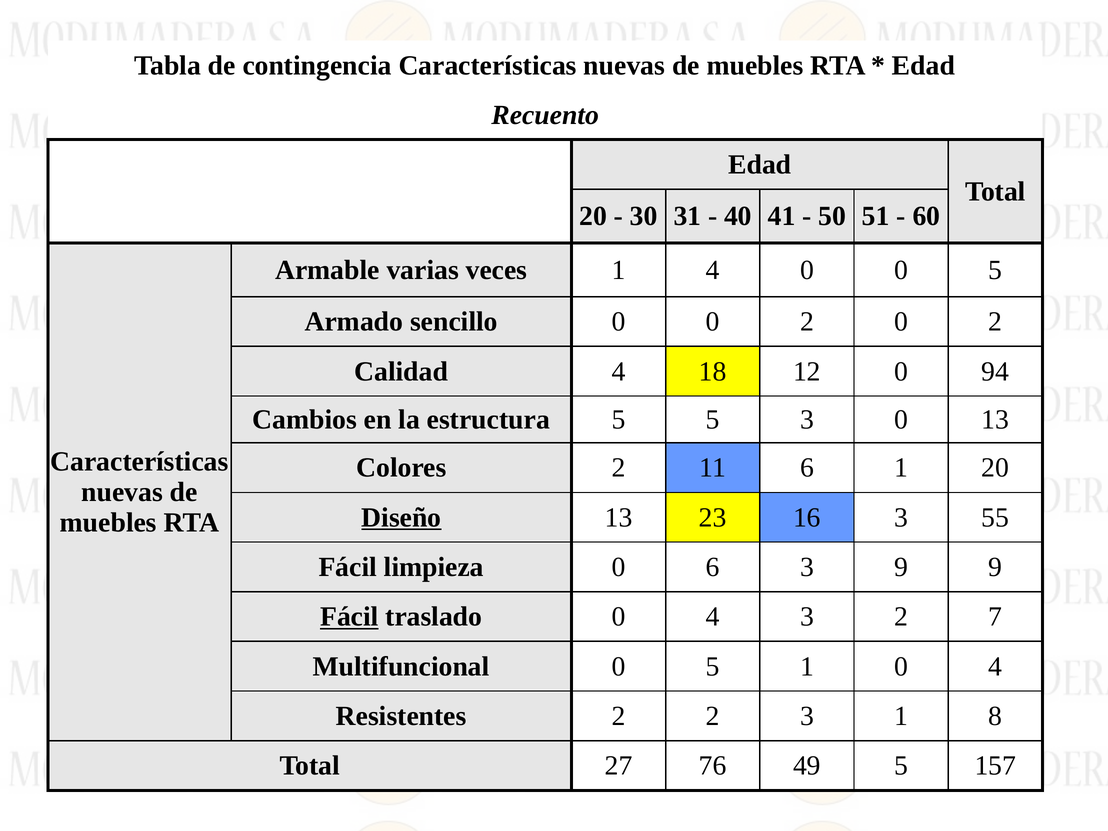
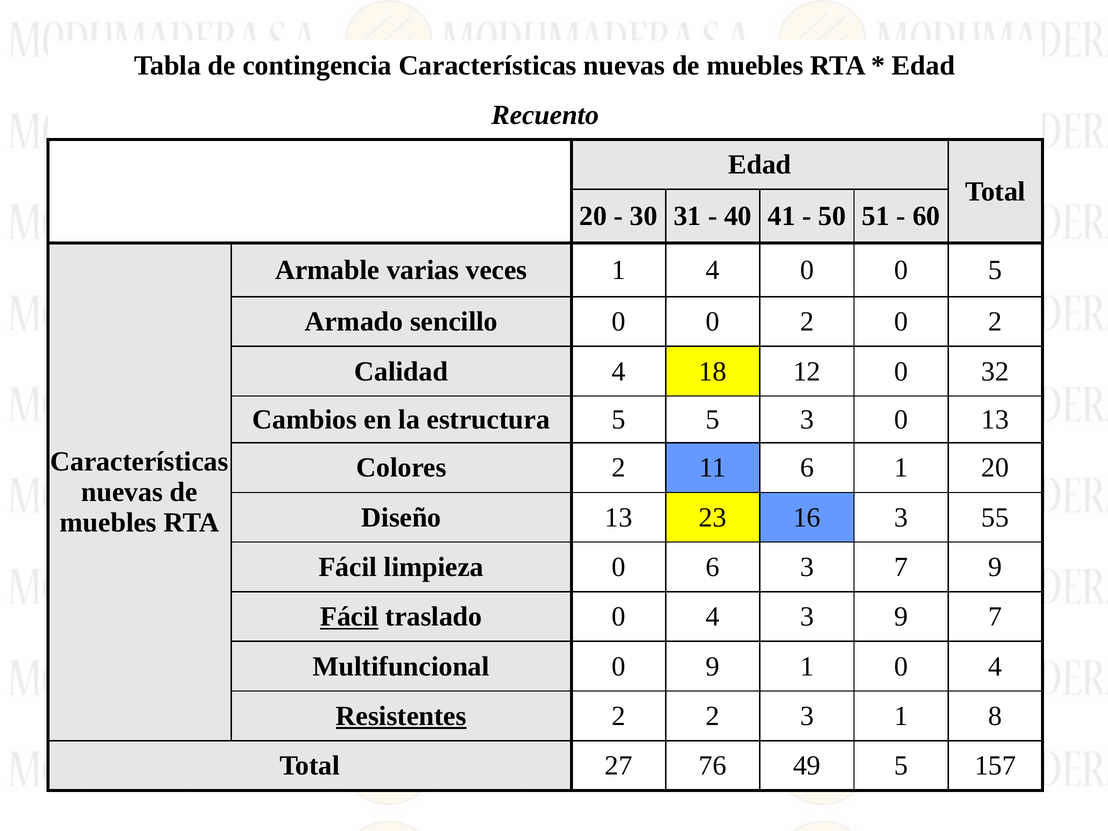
94: 94 -> 32
Diseño underline: present -> none
3 9: 9 -> 7
3 2: 2 -> 9
Multifuncional 0 5: 5 -> 9
Resistentes underline: none -> present
